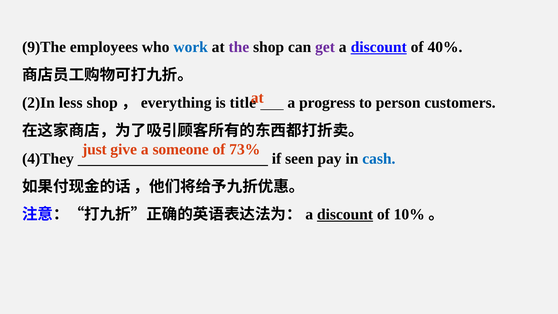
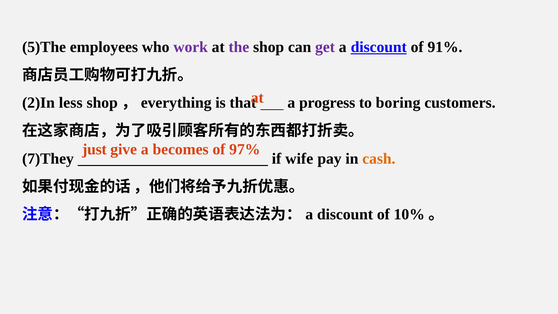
9)The: 9)The -> 5)The
work colour: blue -> purple
40%: 40% -> 91%
title: title -> that
person: person -> boring
someone: someone -> becomes
73%: 73% -> 97%
4)They: 4)They -> 7)They
seen: seen -> wife
cash colour: blue -> orange
discount at (345, 214) underline: present -> none
